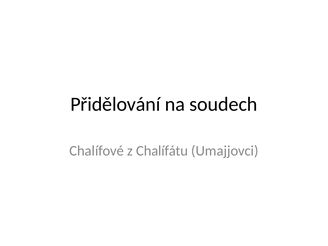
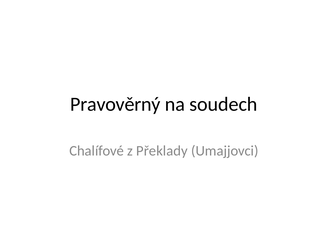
Přidělování: Přidělování -> Pravověrný
Chalífátu: Chalífátu -> Překlady
